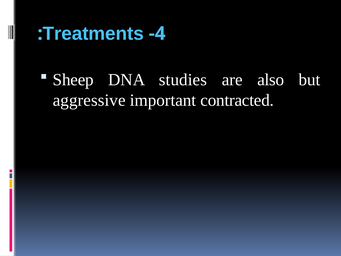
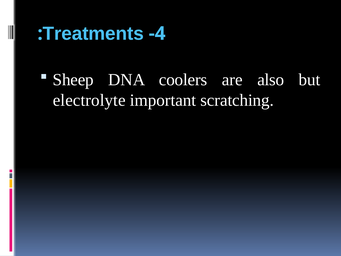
studies: studies -> coolers
aggressive: aggressive -> electrolyte
contracted: contracted -> scratching
